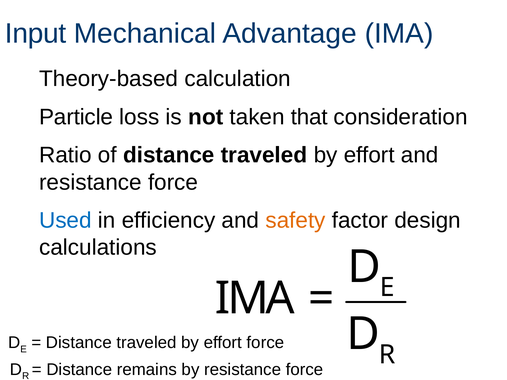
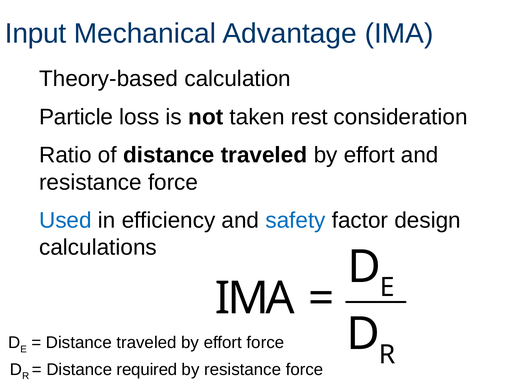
that: that -> rest
safety colour: orange -> blue
remains: remains -> required
